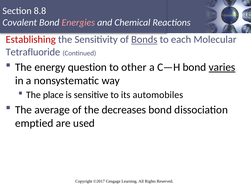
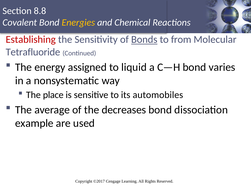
Energies colour: pink -> yellow
each: each -> from
question: question -> assigned
other: other -> liquid
varies underline: present -> none
emptied: emptied -> example
